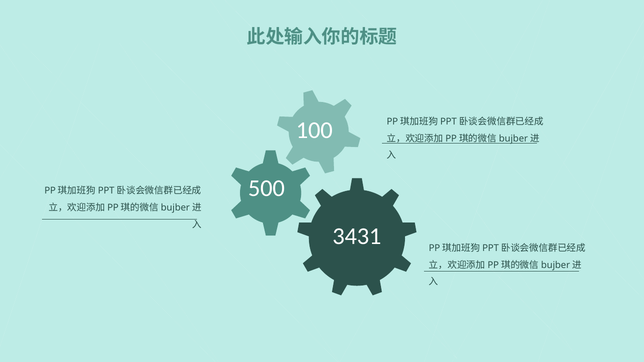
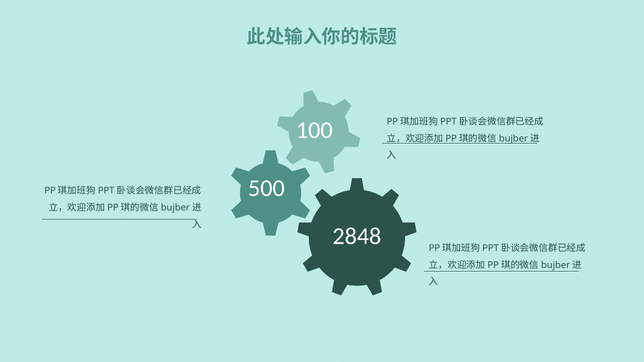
3431: 3431 -> 2848
